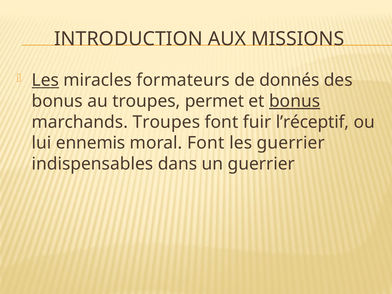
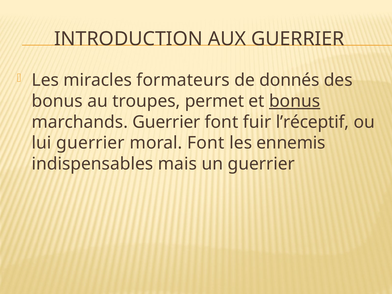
AUX MISSIONS: MISSIONS -> GUERRIER
Les at (45, 80) underline: present -> none
marchands Troupes: Troupes -> Guerrier
lui ennemis: ennemis -> guerrier
les guerrier: guerrier -> ennemis
dans: dans -> mais
